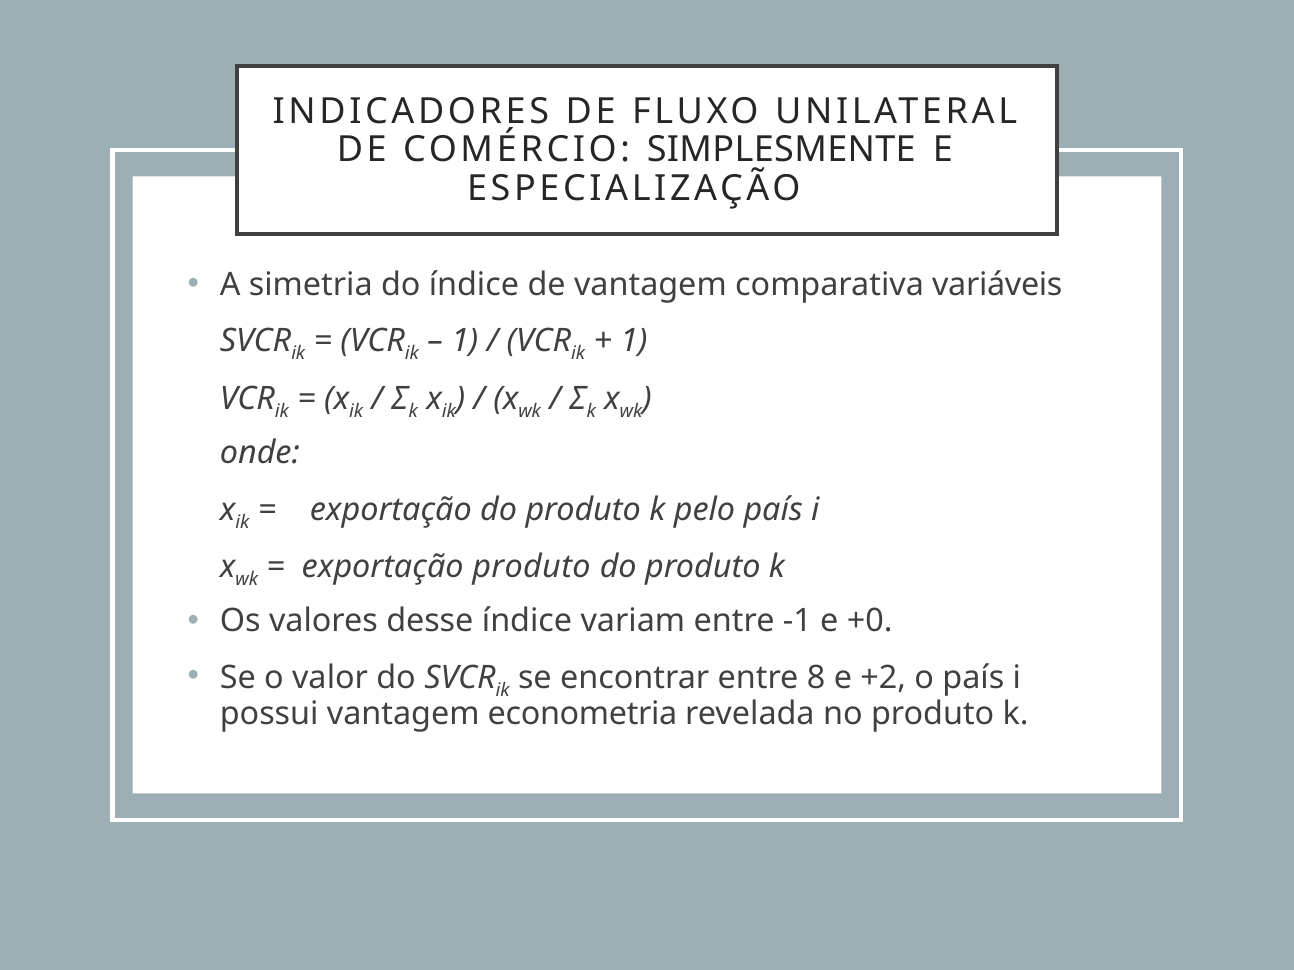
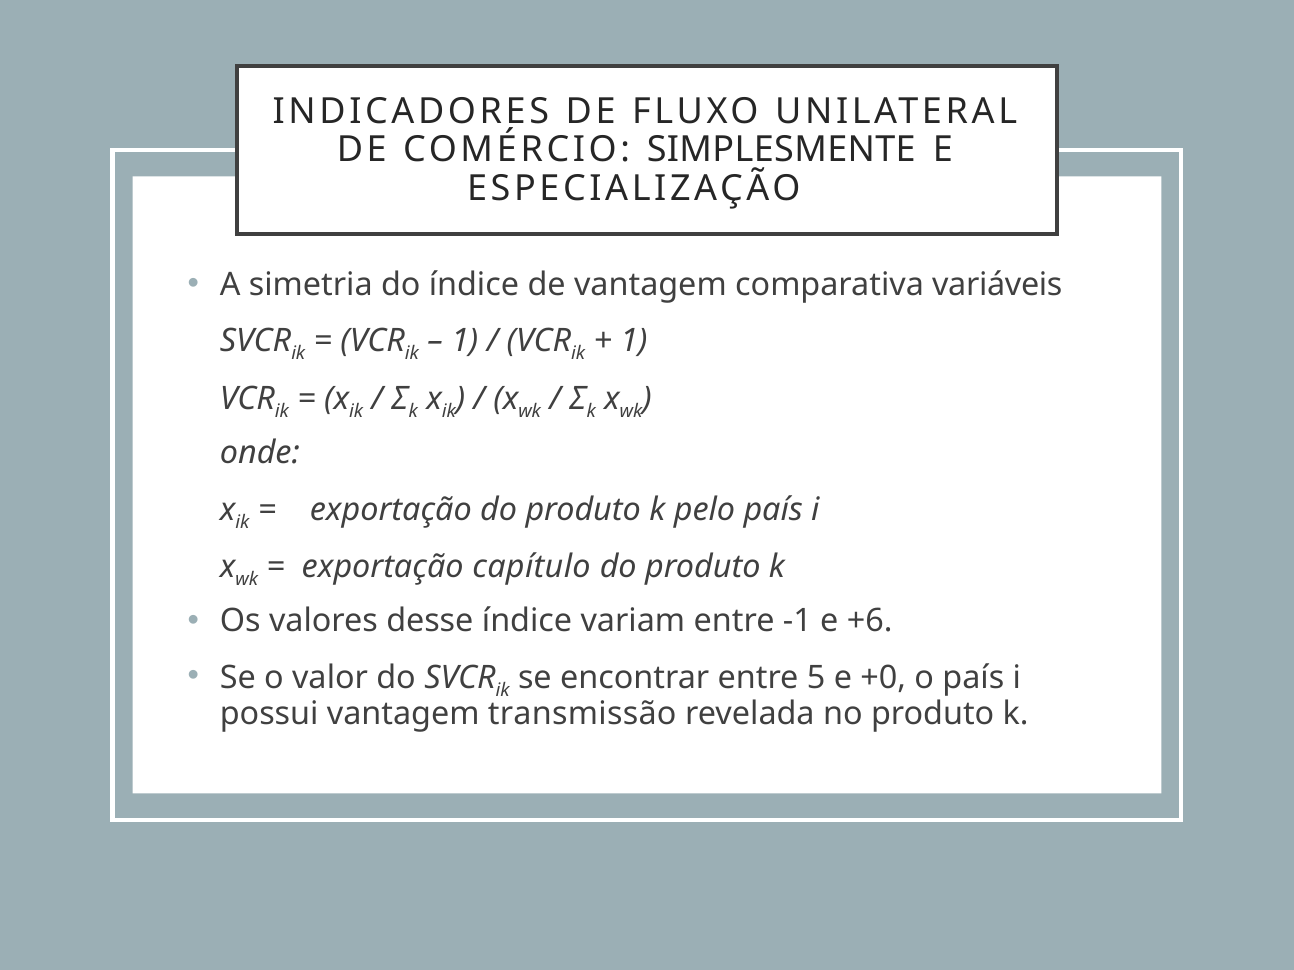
exportação produto: produto -> capítulo
+0: +0 -> +6
8: 8 -> 5
+2: +2 -> +0
econometria: econometria -> transmissão
